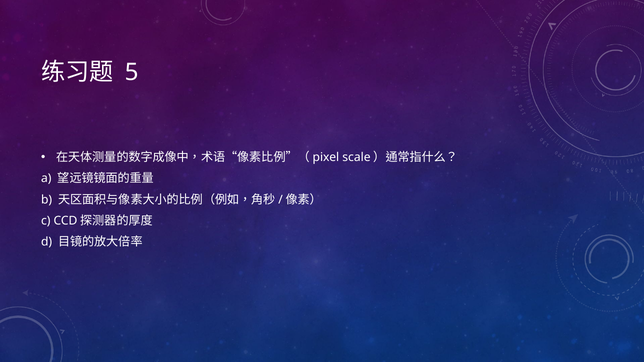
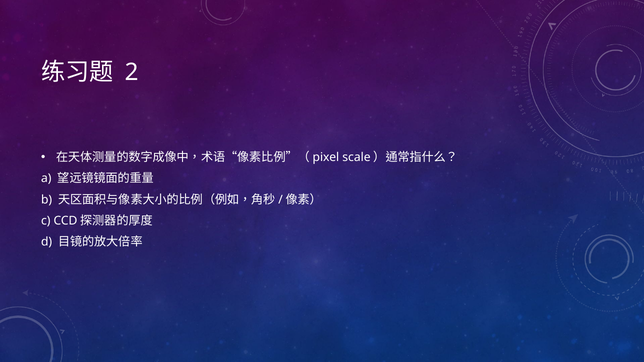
5: 5 -> 2
